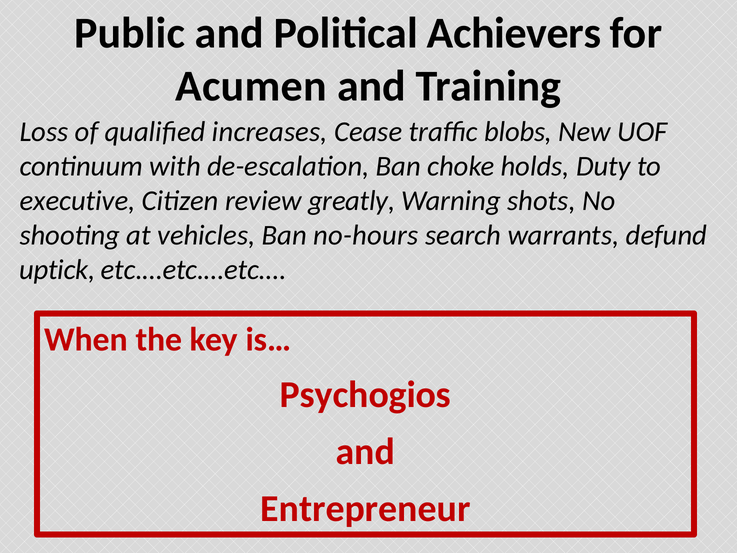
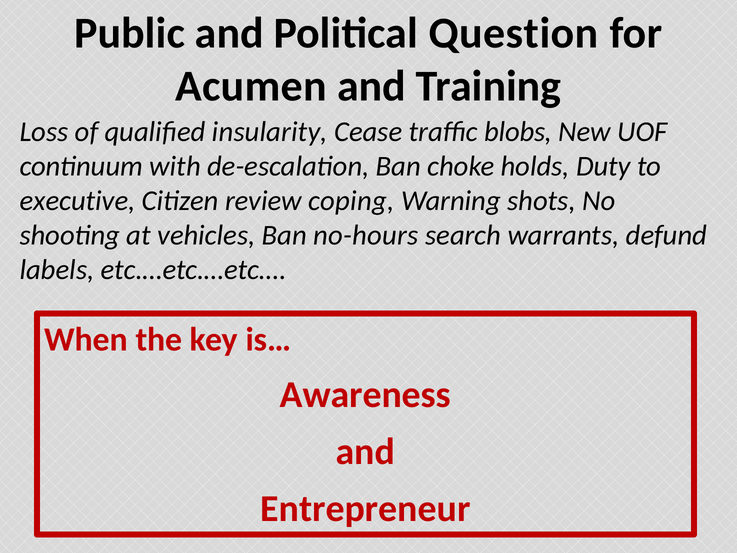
Achievers: Achievers -> Question
increases: increases -> insularity
greatly: greatly -> coping
uptick: uptick -> labels
Psychogios: Psychogios -> Awareness
